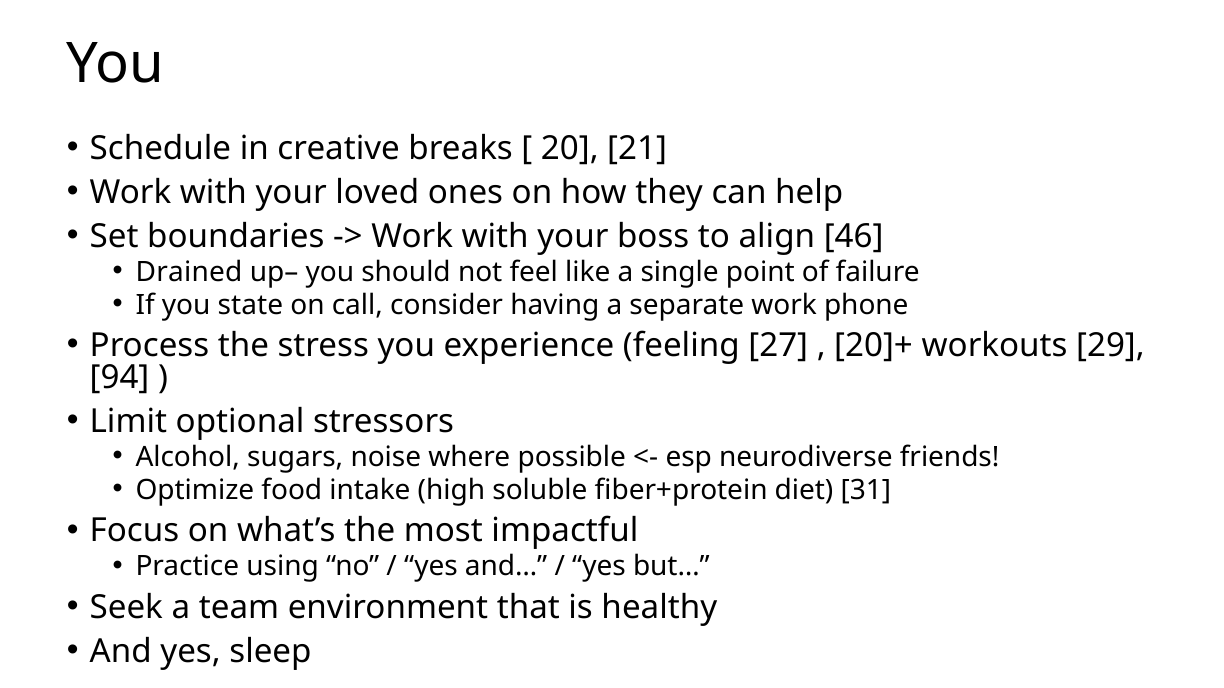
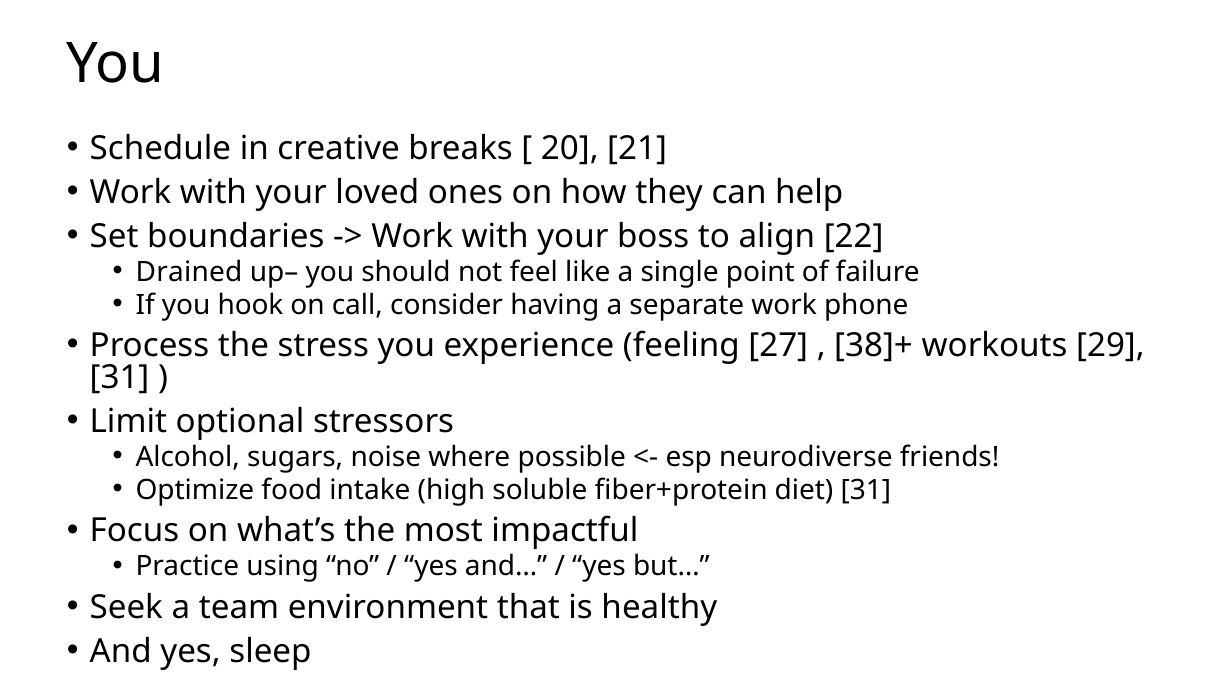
46: 46 -> 22
state: state -> hook
20]+: 20]+ -> 38]+
94 at (120, 378): 94 -> 31
